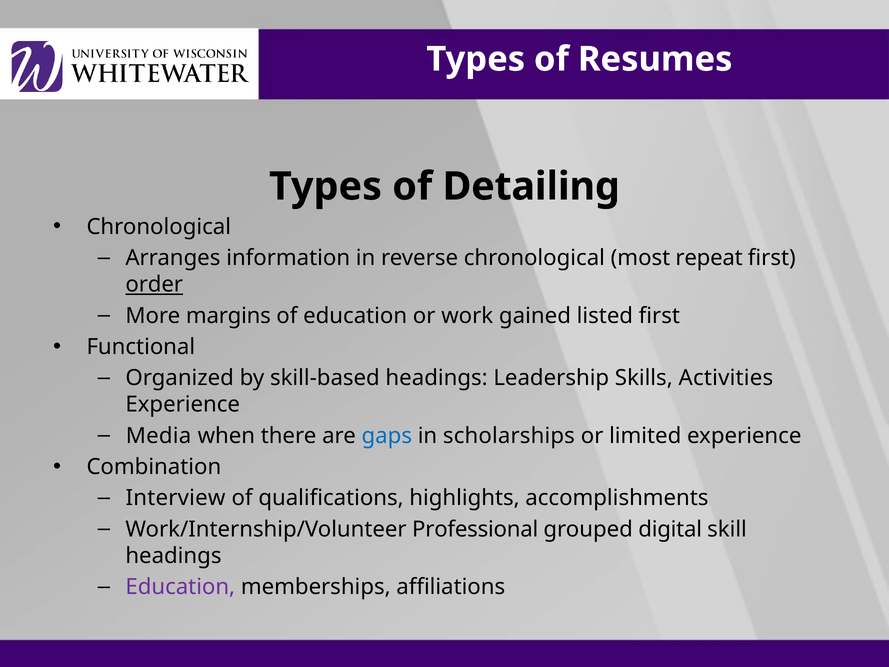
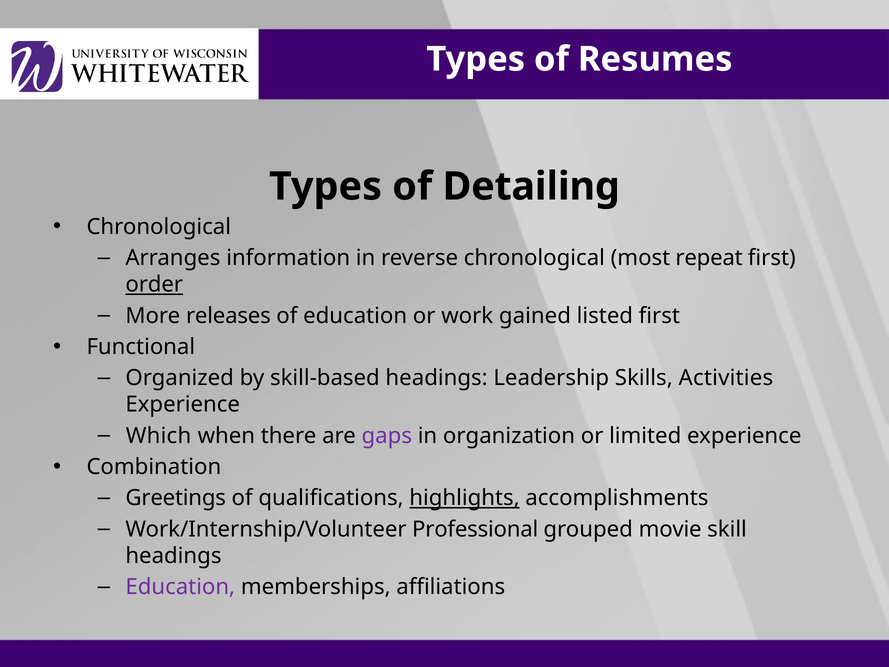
margins: margins -> releases
Media: Media -> Which
gaps colour: blue -> purple
scholarships: scholarships -> organization
Interview: Interview -> Greetings
highlights underline: none -> present
digital: digital -> movie
